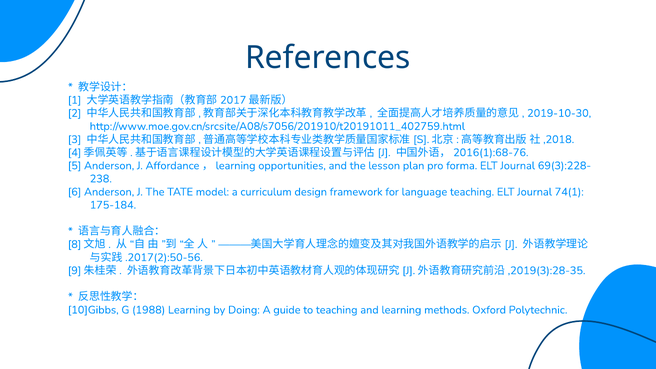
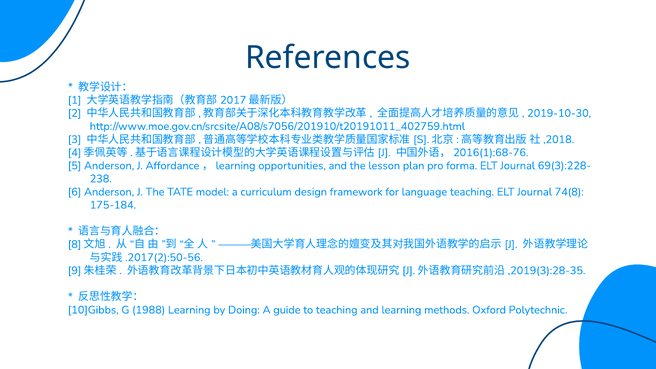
74(1: 74(1 -> 74(8
